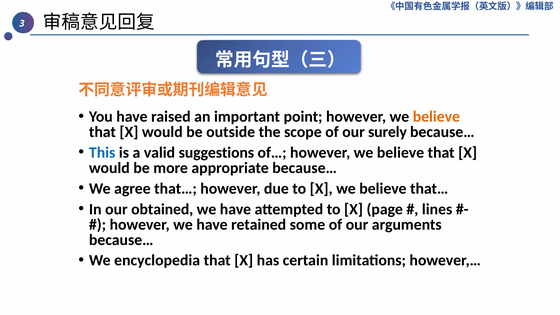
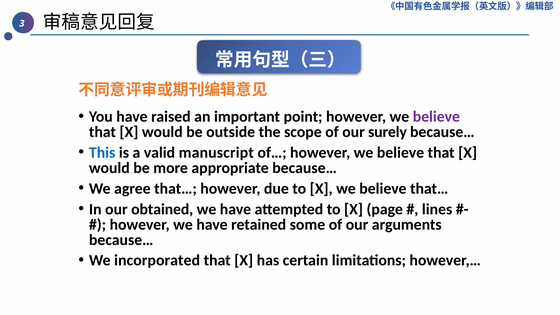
believe at (436, 117) colour: orange -> purple
suggestions: suggestions -> manuscript
encyclopedia: encyclopedia -> incorporated
